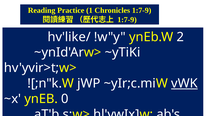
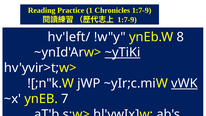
hv'like/: hv'like/ -> hv'left/
2: 2 -> 8
~yTiKi underline: none -> present
0: 0 -> 7
